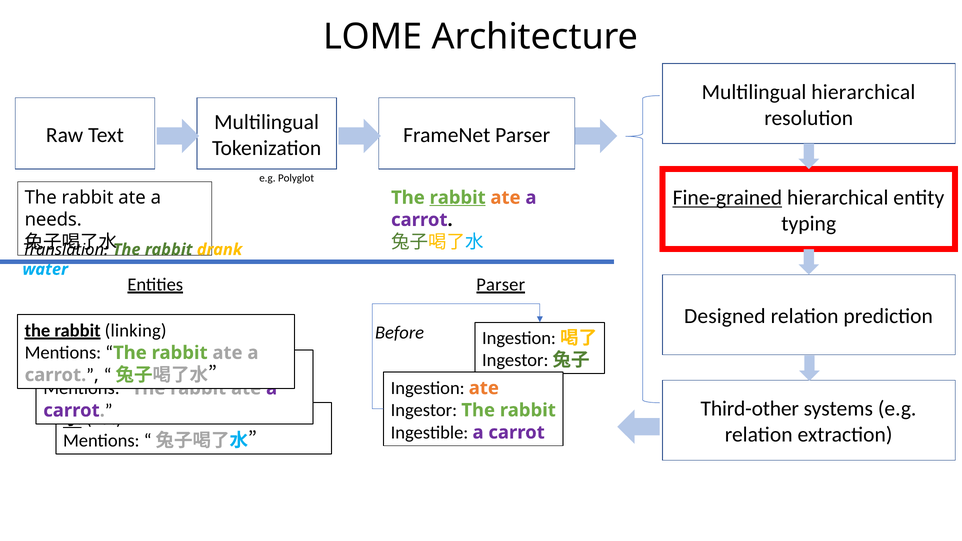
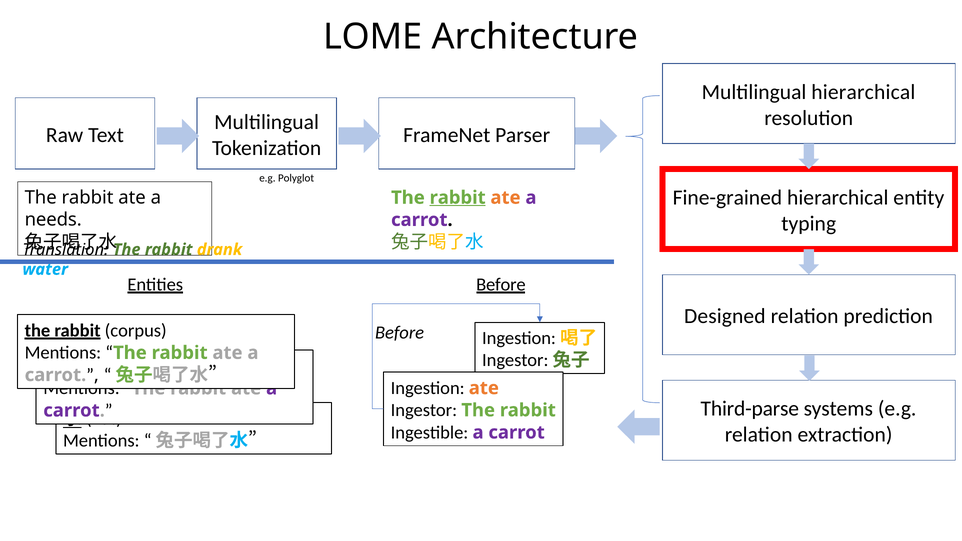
Fine-grained underline: present -> none
Entities Parser: Parser -> Before
linking: linking -> corpus
Third-other: Third-other -> Third-parse
